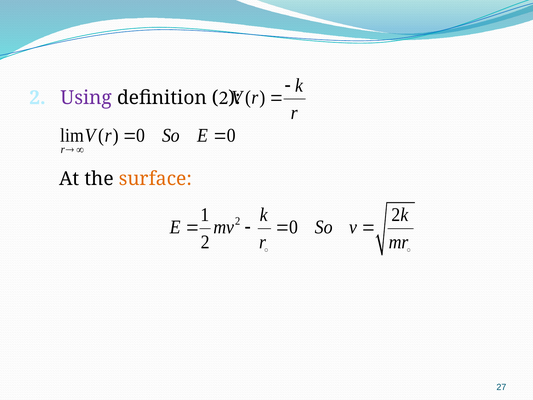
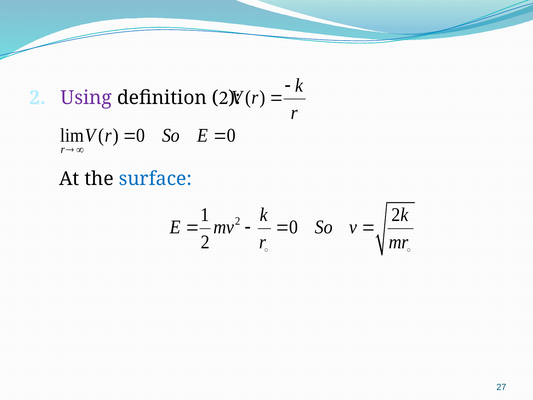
surface colour: orange -> blue
